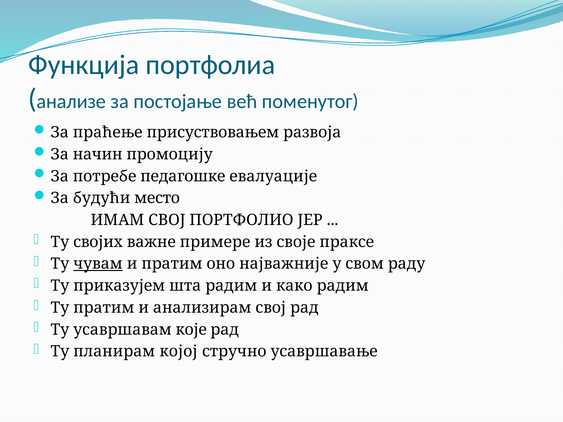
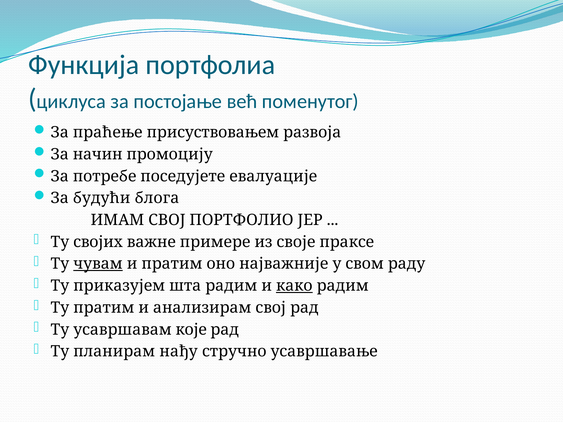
анализе: анализе -> циклуса
педагошке: педагошке -> поседујете
место: место -> блога
како underline: none -> present
којој: којој -> нађу
